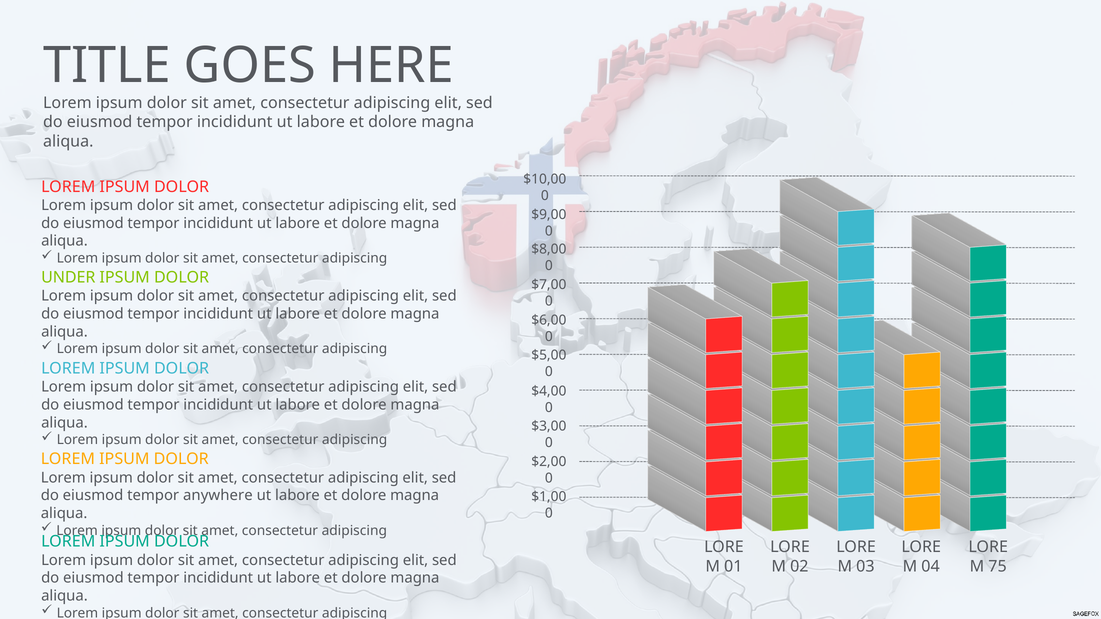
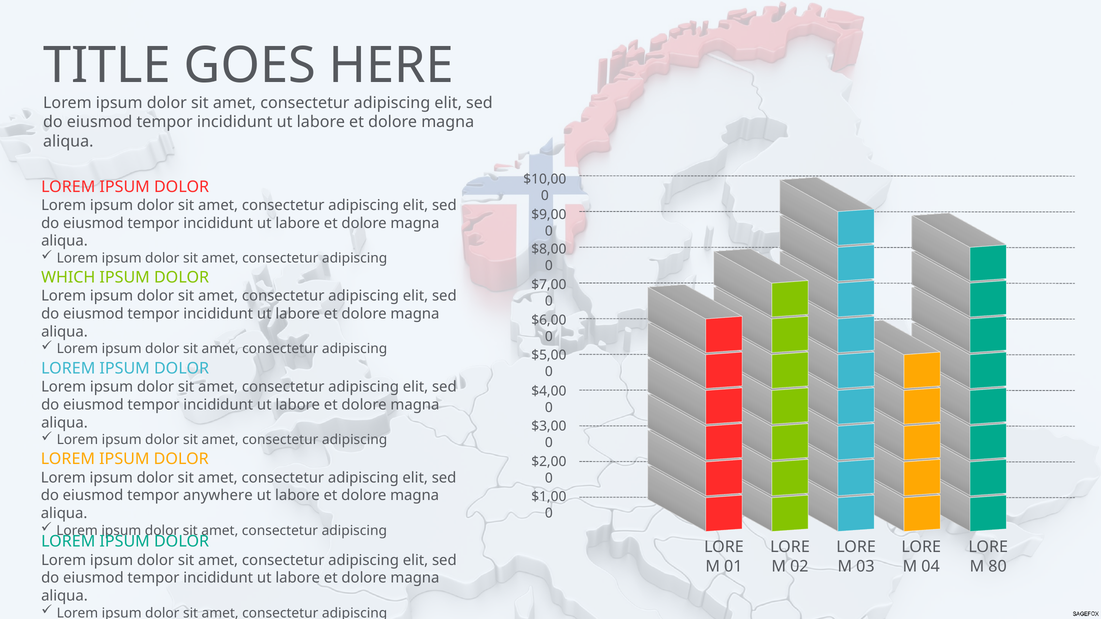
UNDER: UNDER -> WHICH
75: 75 -> 80
